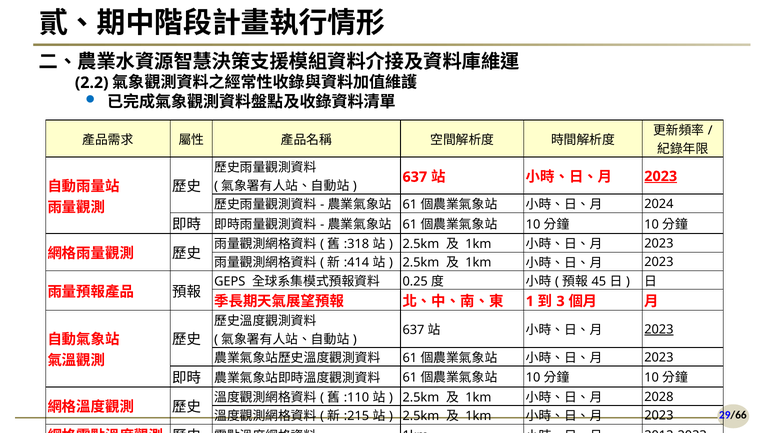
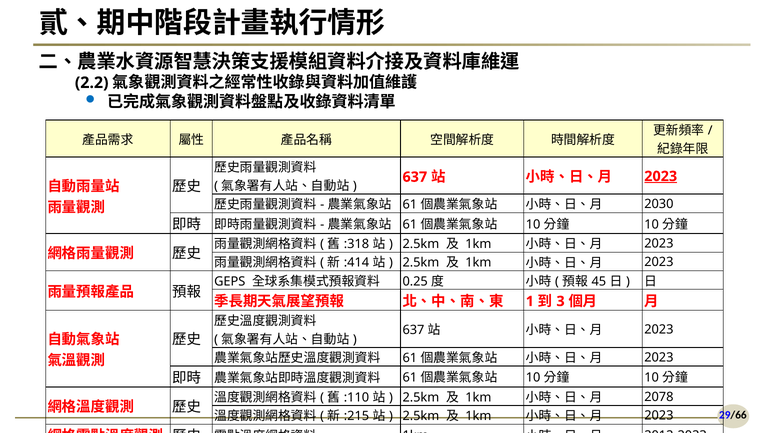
2024: 2024 -> 2030
2023 at (659, 329) underline: present -> none
2028: 2028 -> 2078
